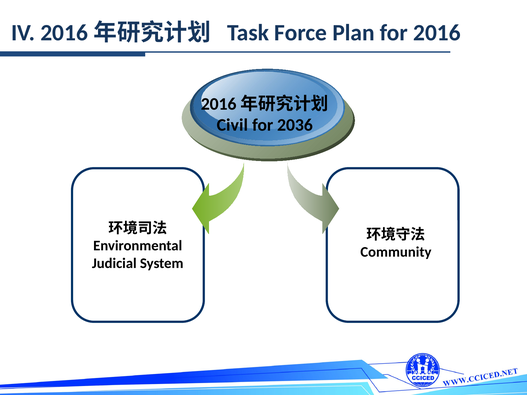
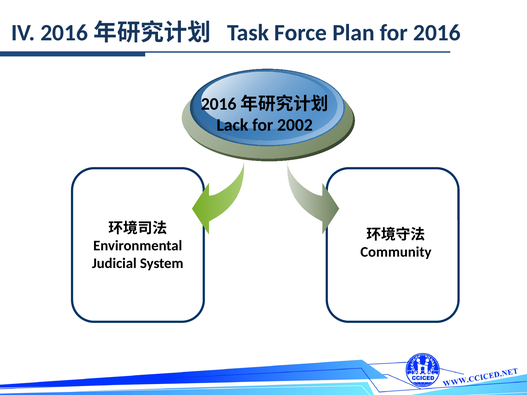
Civil: Civil -> Lack
2036: 2036 -> 2002
